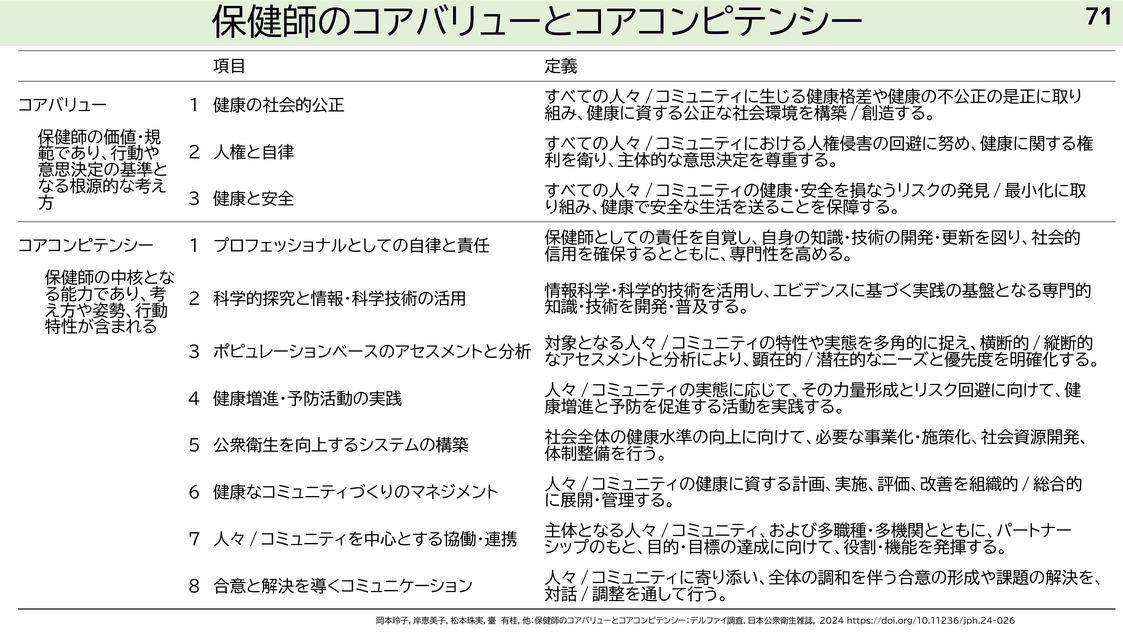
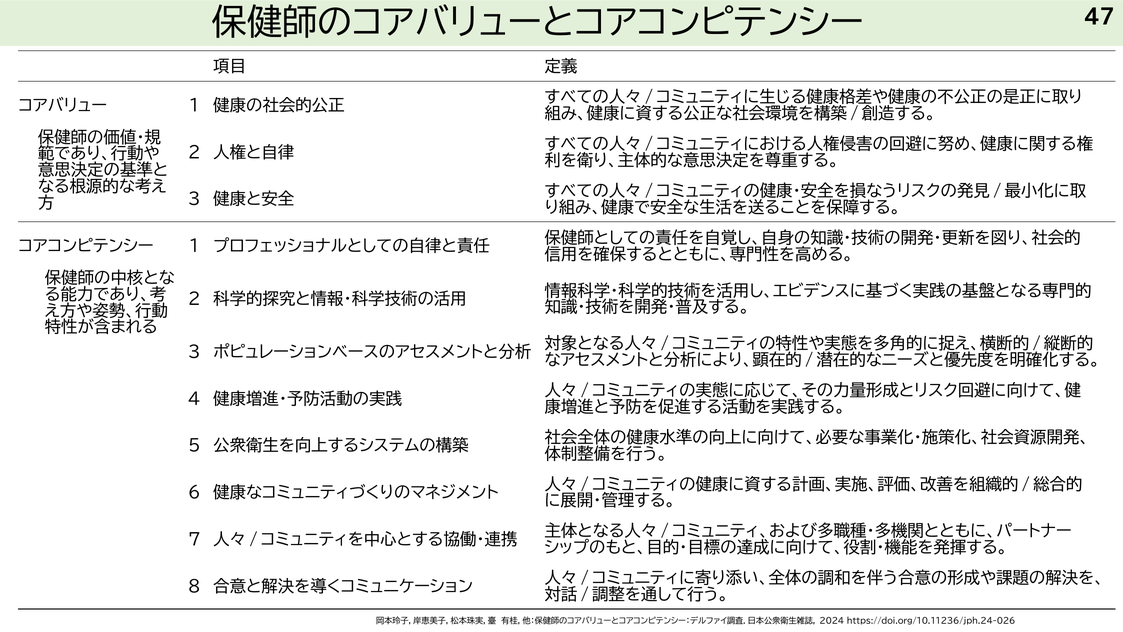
71: 71 -> 47
